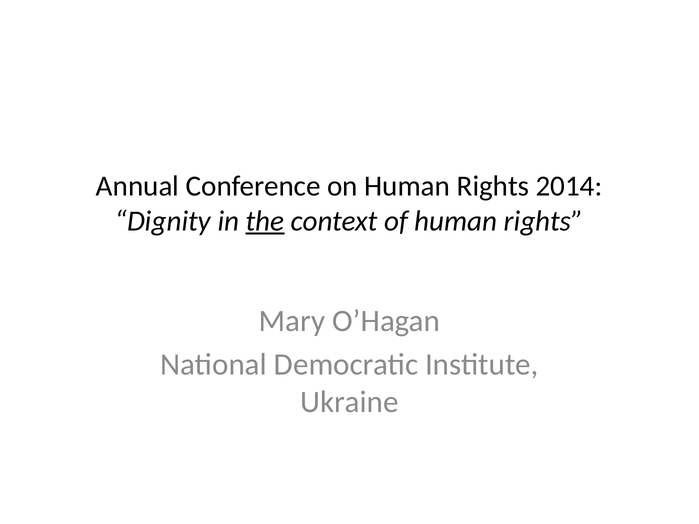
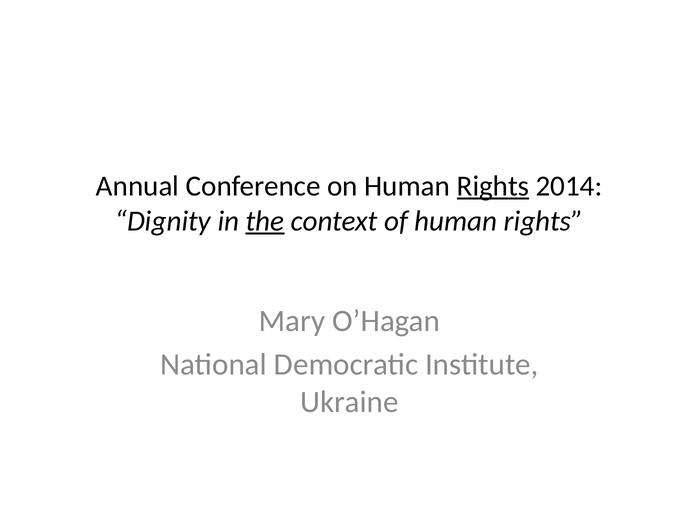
Rights at (493, 186) underline: none -> present
